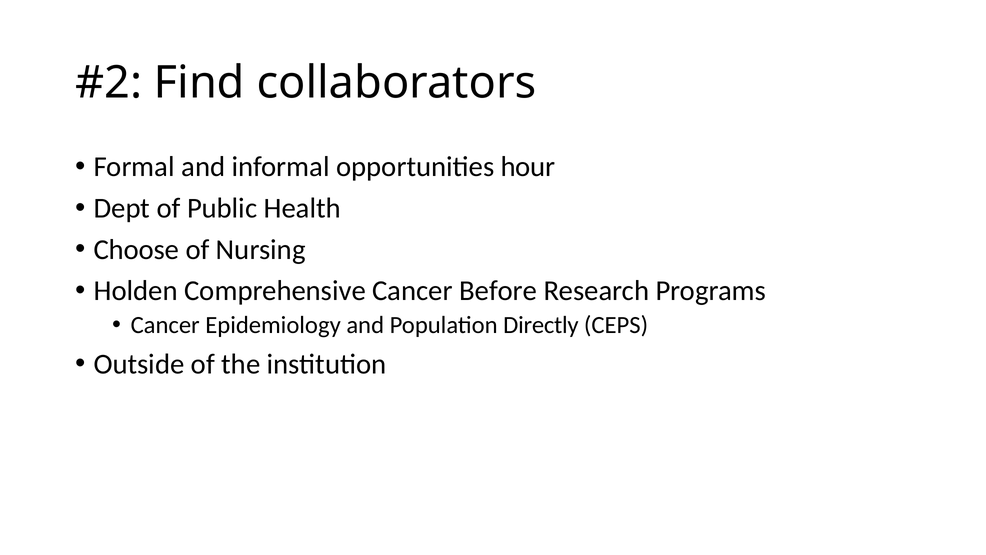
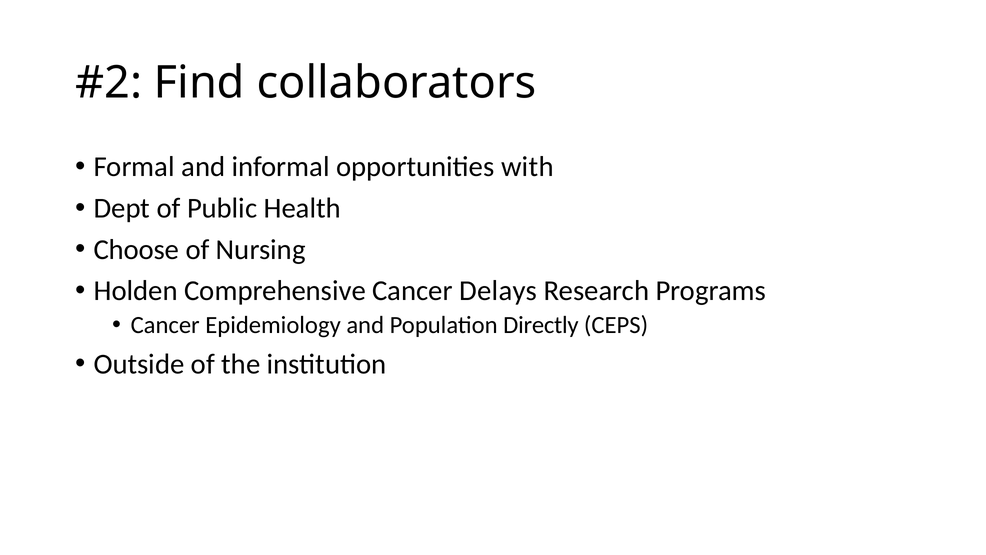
hour: hour -> with
Before: Before -> Delays
